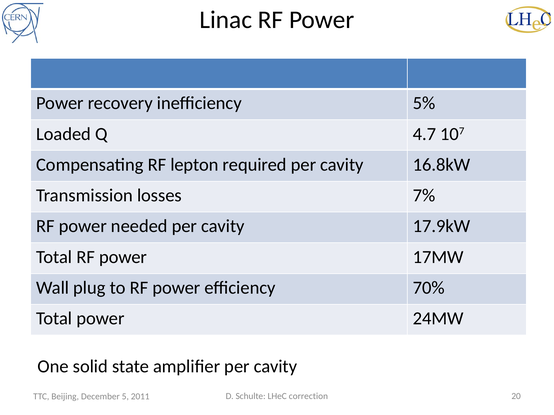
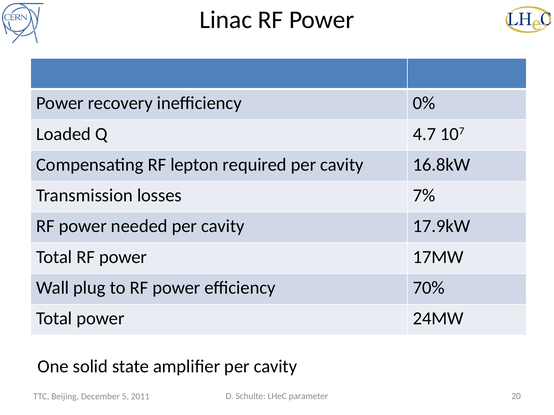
5%: 5% -> 0%
correction: correction -> parameter
